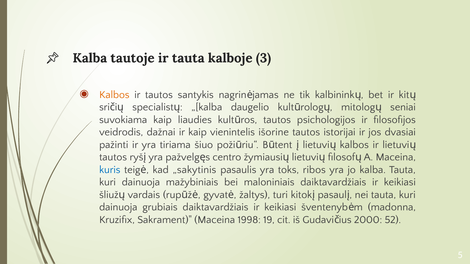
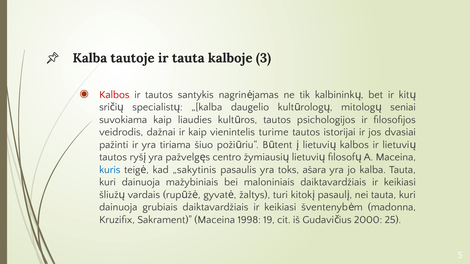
Kalbos at (114, 95) colour: orange -> red
išorine: išorine -> turime
ribos: ribos -> ašara
52: 52 -> 25
